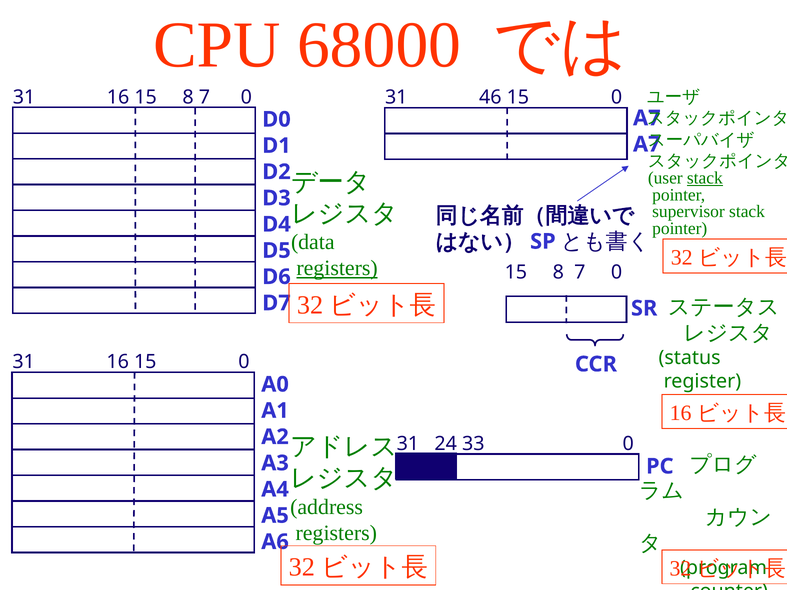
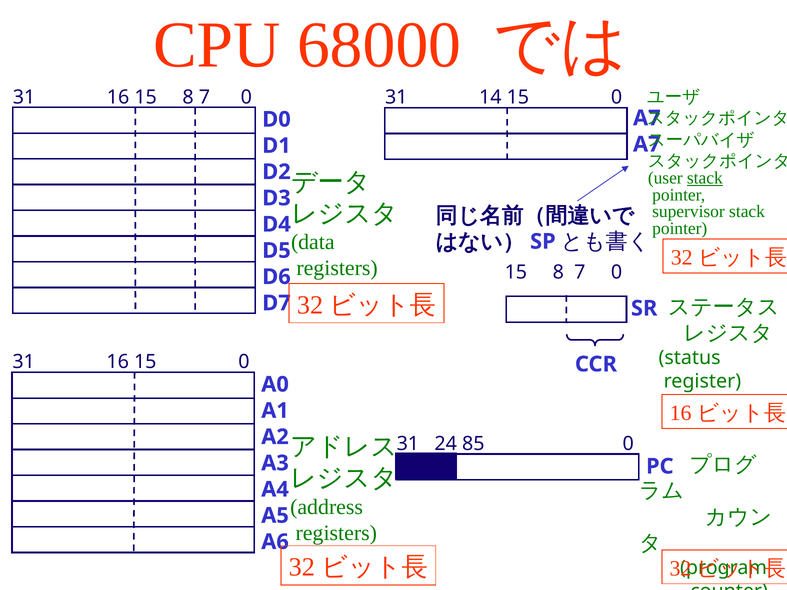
46: 46 -> 14
registers at (337, 268) underline: present -> none
33: 33 -> 85
